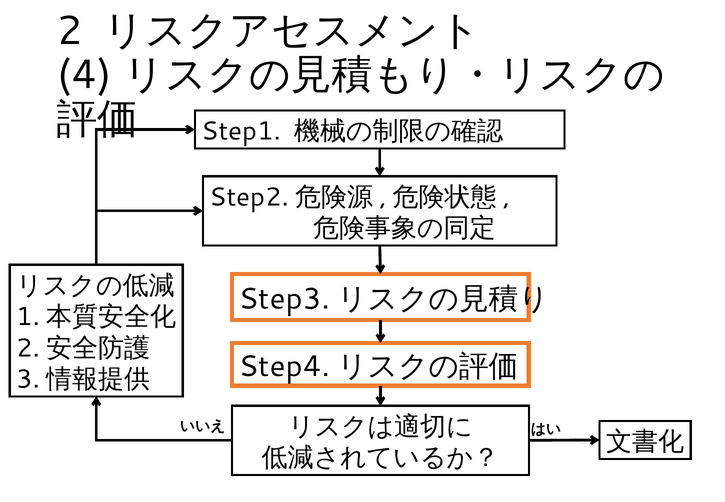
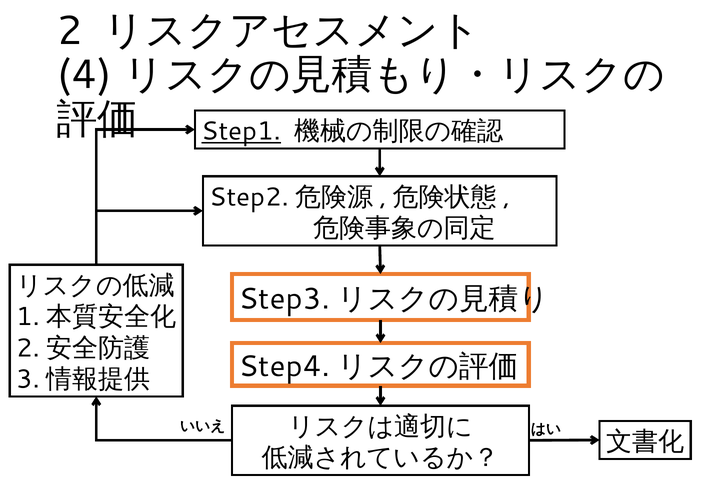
Step1 underline: none -> present
